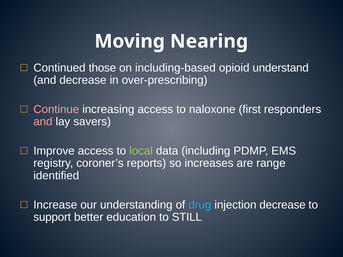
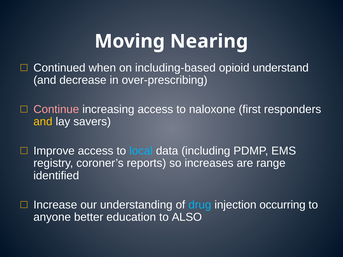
those: those -> when
and at (43, 122) colour: pink -> yellow
local colour: light green -> light blue
injection decrease: decrease -> occurring
support: support -> anyone
STILL: STILL -> ALSO
